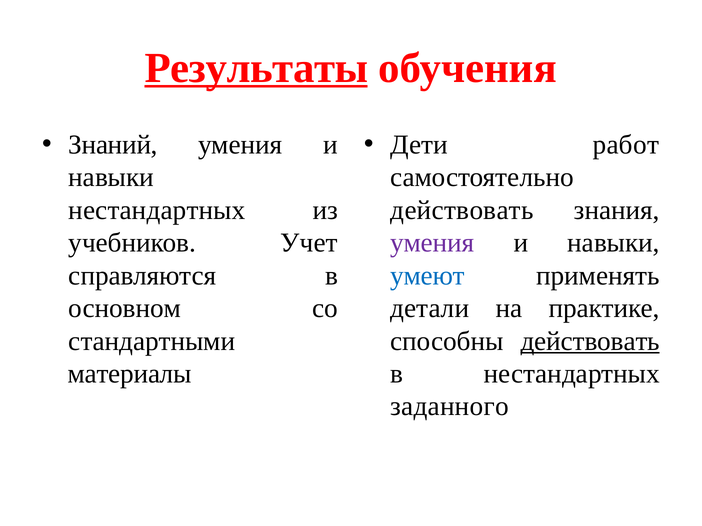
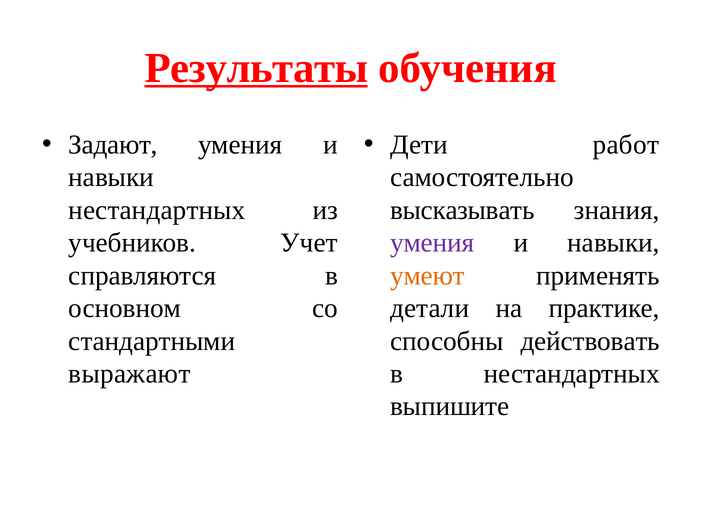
Знаний: Знаний -> Задают
действовать at (462, 210): действовать -> высказывать
умеют colour: blue -> orange
действовать at (590, 341) underline: present -> none
материалы: материалы -> выражают
заданного: заданного -> выпишите
